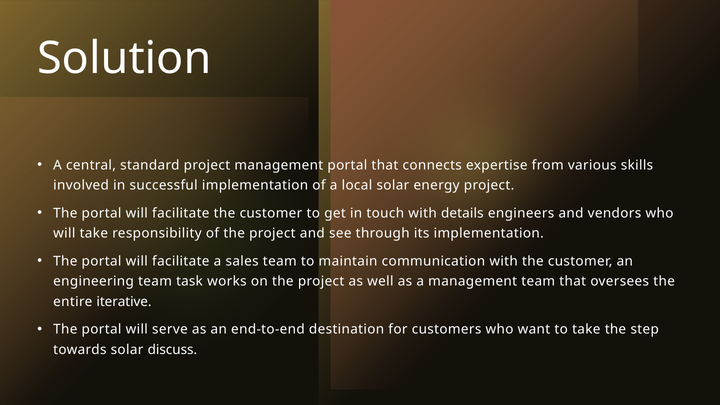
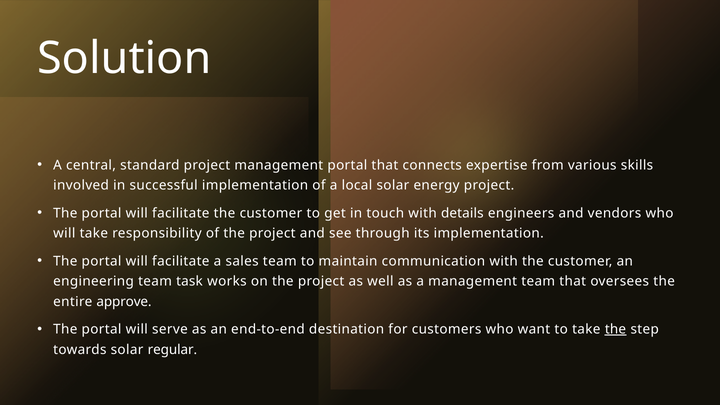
iterative: iterative -> approve
the at (615, 329) underline: none -> present
discuss: discuss -> regular
